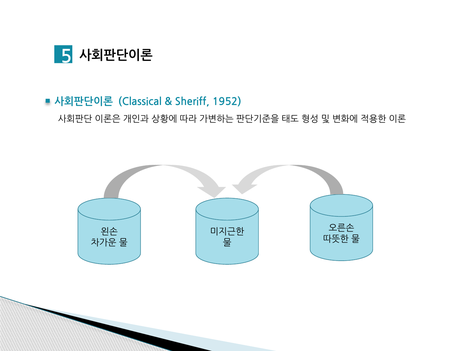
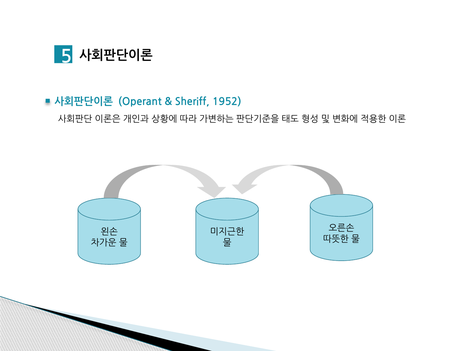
Classical: Classical -> Operant
